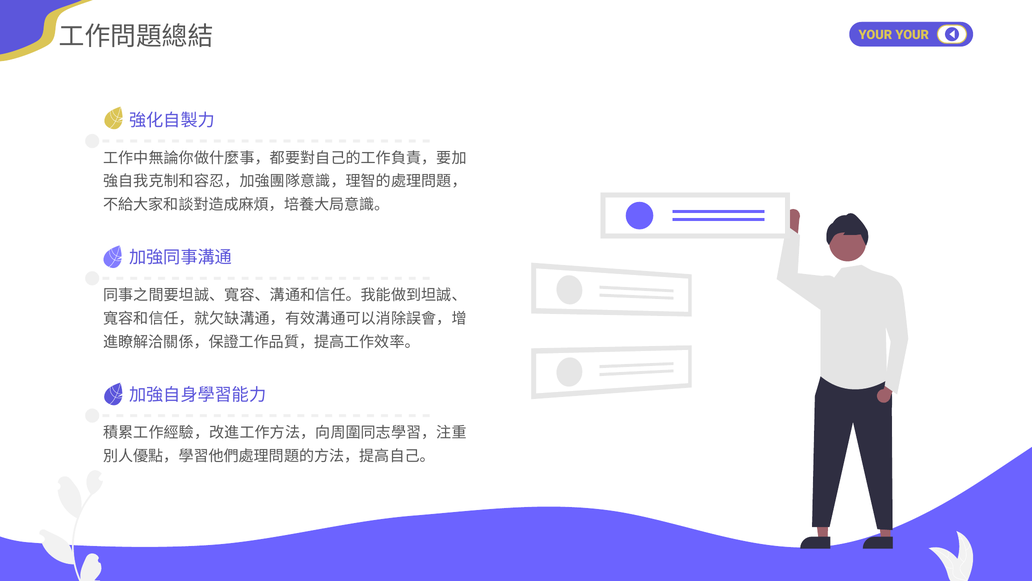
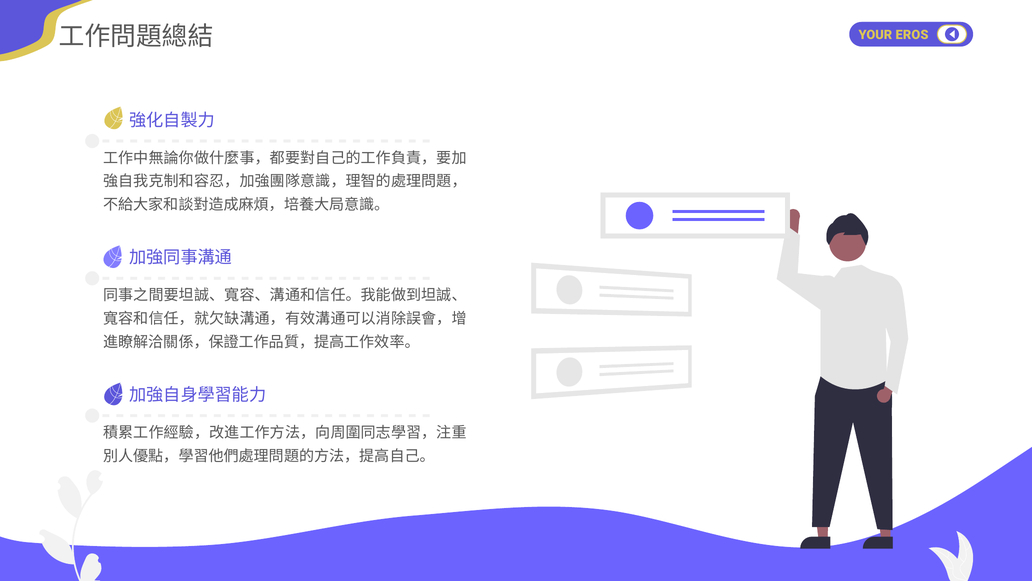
YOUR YOUR: YOUR -> EROS
